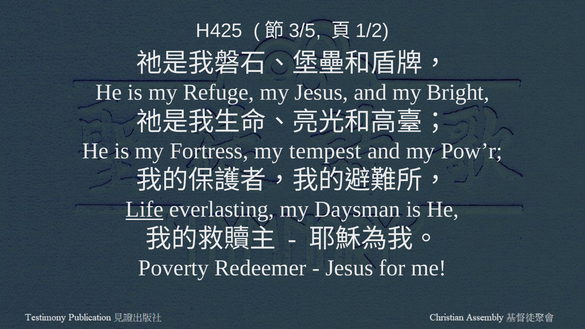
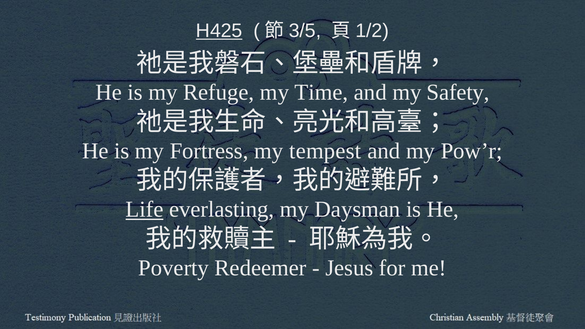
H425 underline: none -> present
my Jesus: Jesus -> Time
Bright: Bright -> Safety
